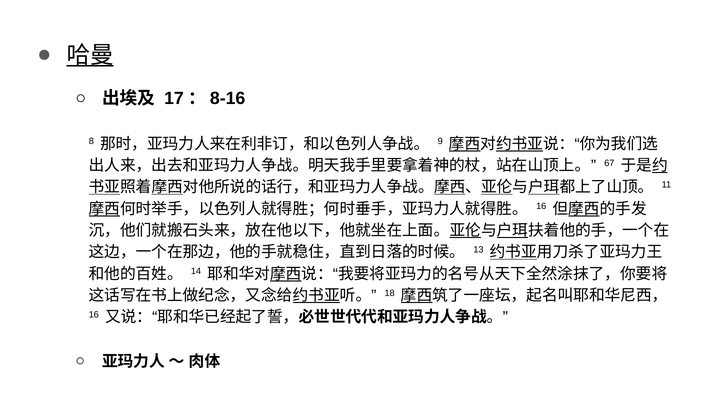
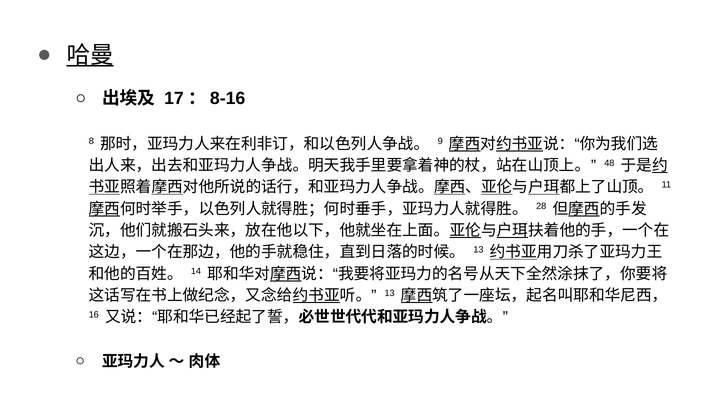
67: 67 -> 48
16 at (541, 207): 16 -> 28
18 at (390, 293): 18 -> 13
